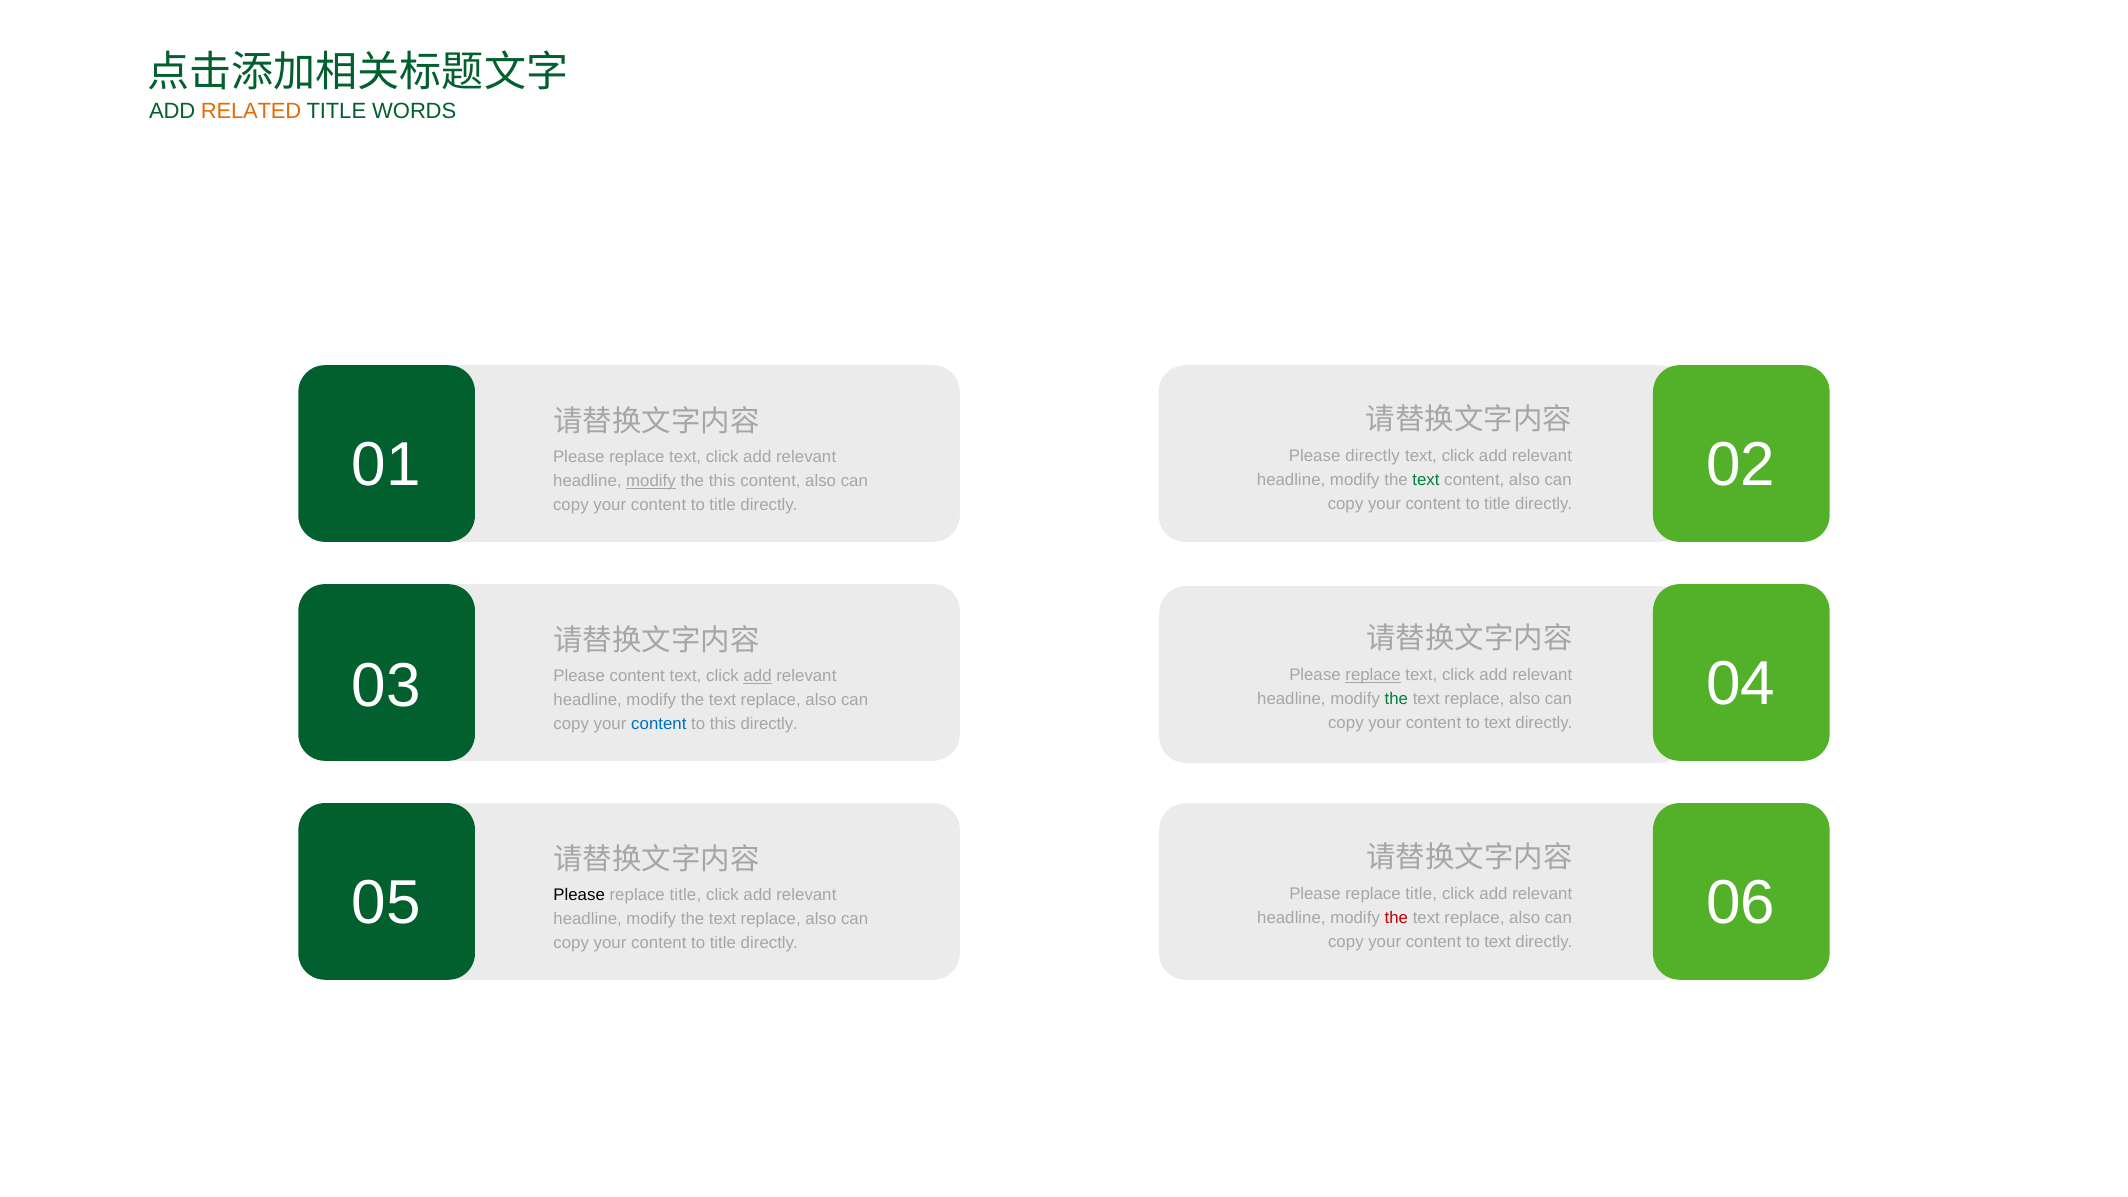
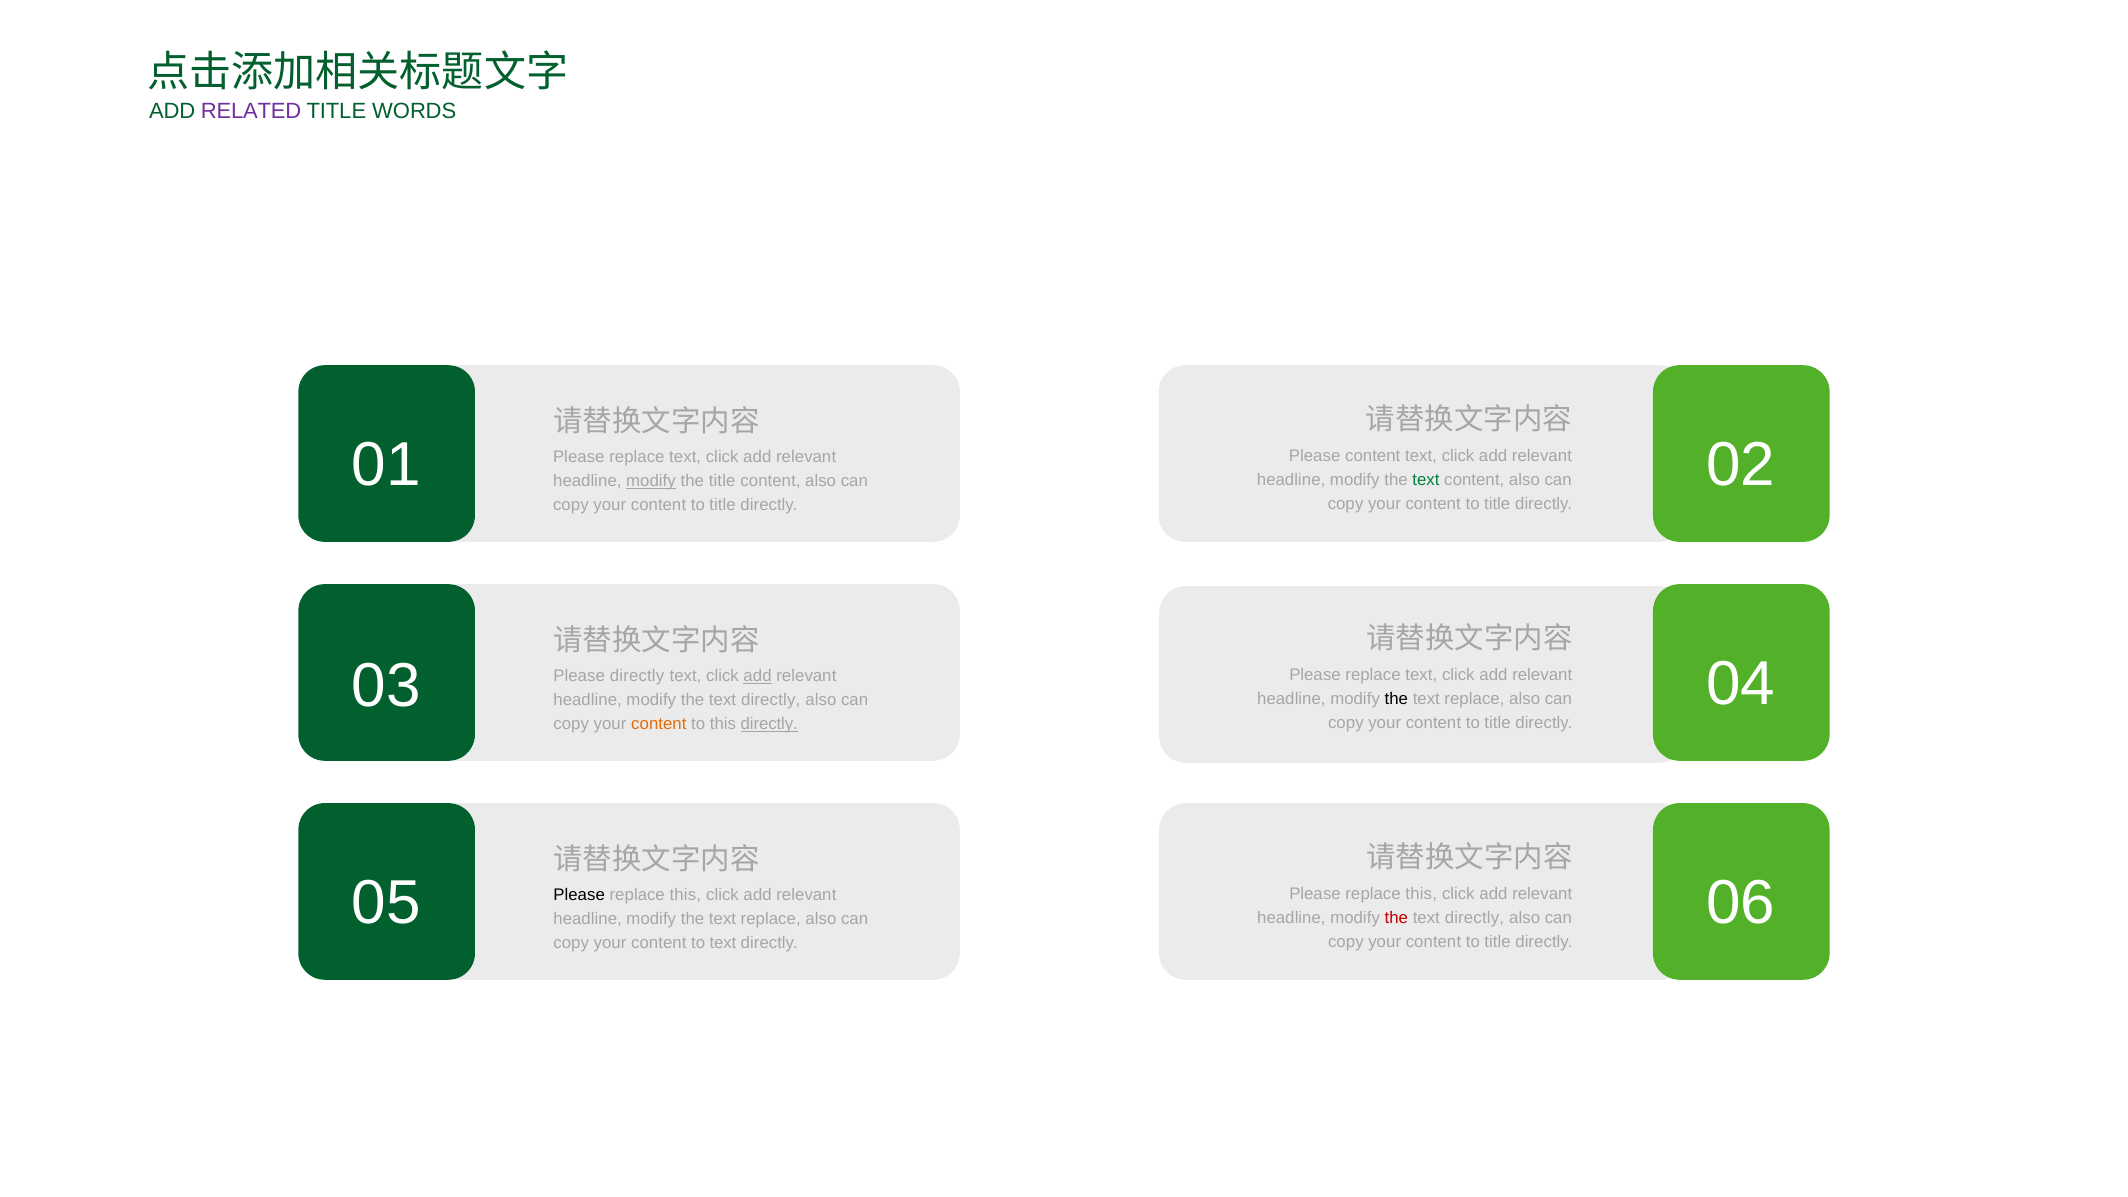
RELATED colour: orange -> purple
Please directly: directly -> content
the this: this -> title
replace at (1373, 675) underline: present -> none
Please content: content -> directly
the at (1396, 699) colour: green -> black
replace at (771, 700): replace -> directly
text at (1498, 723): text -> title
content at (659, 724) colour: blue -> orange
directly at (769, 724) underline: none -> present
title at (1421, 894): title -> this
title at (685, 895): title -> this
replace at (1474, 918): replace -> directly
text at (1498, 942): text -> title
title at (723, 943): title -> text
